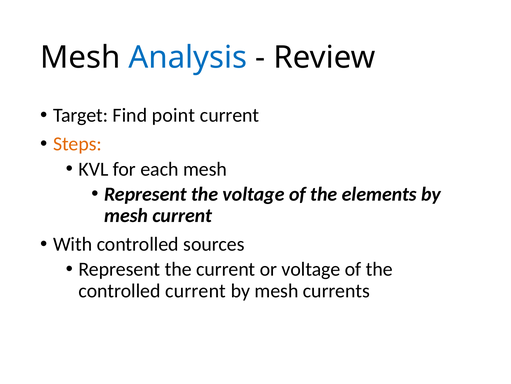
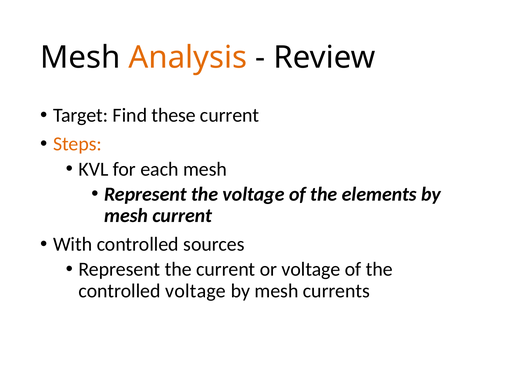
Analysis colour: blue -> orange
point: point -> these
controlled current: current -> voltage
